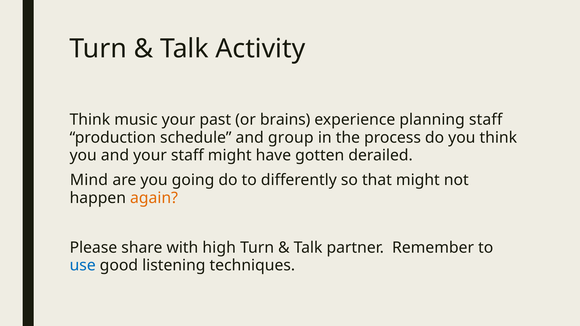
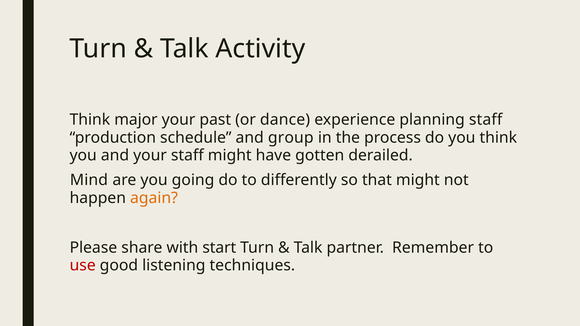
music: music -> major
brains: brains -> dance
high: high -> start
use colour: blue -> red
